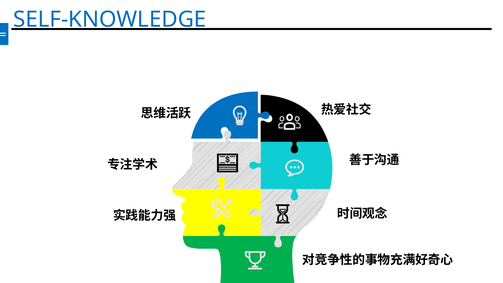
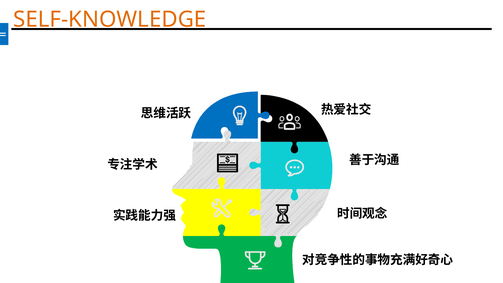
SELF-KNOWLEDGE colour: blue -> orange
